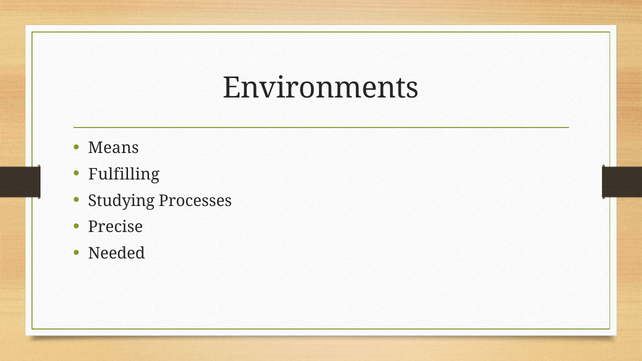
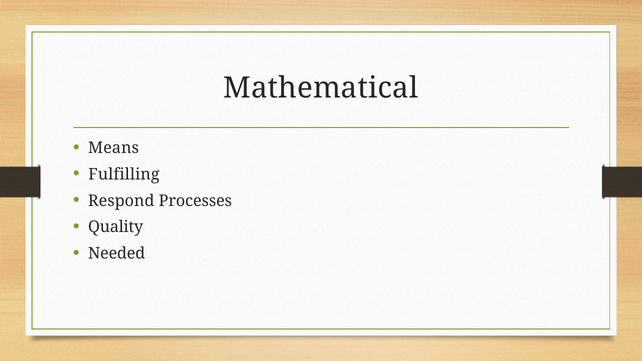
Environments: Environments -> Mathematical
Studying: Studying -> Respond
Precise: Precise -> Quality
